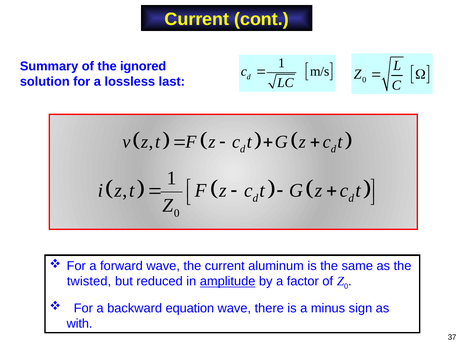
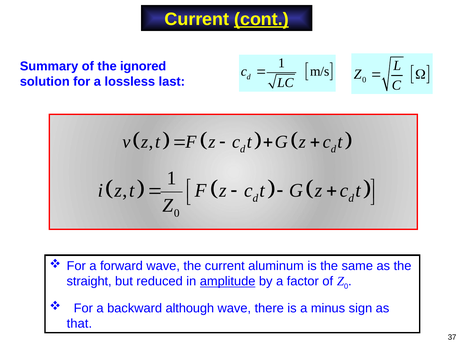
cont underline: none -> present
twisted: twisted -> straight
equation: equation -> although
with: with -> that
